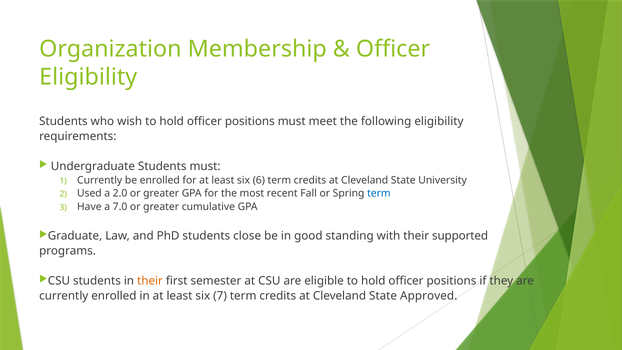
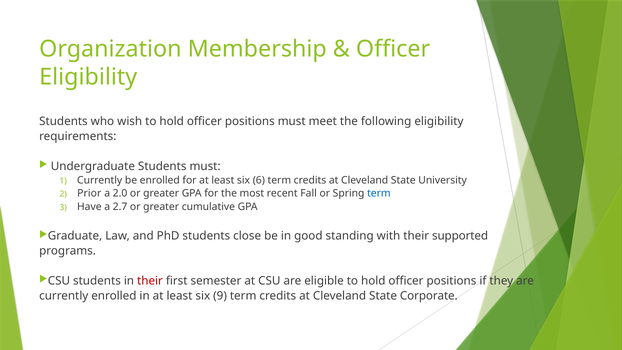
Used: Used -> Prior
7.0: 7.0 -> 2.7
their at (150, 281) colour: orange -> red
7: 7 -> 9
Approved: Approved -> Corporate
